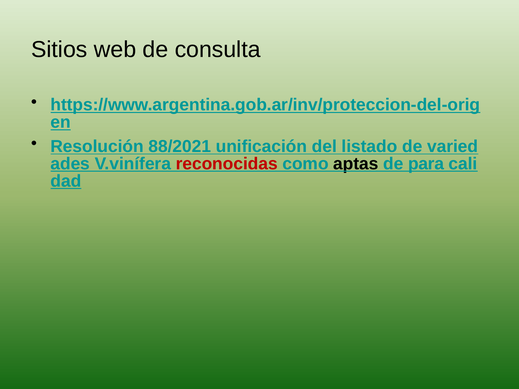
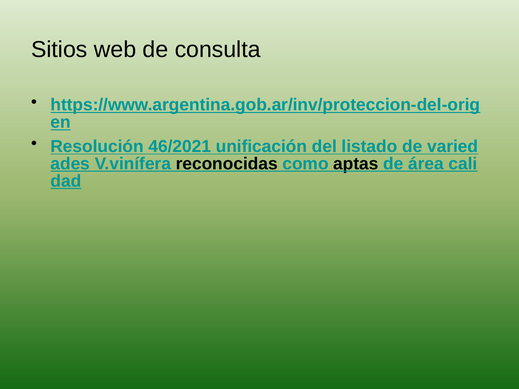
88/2021: 88/2021 -> 46/2021
reconocidas colour: red -> black
para: para -> área
